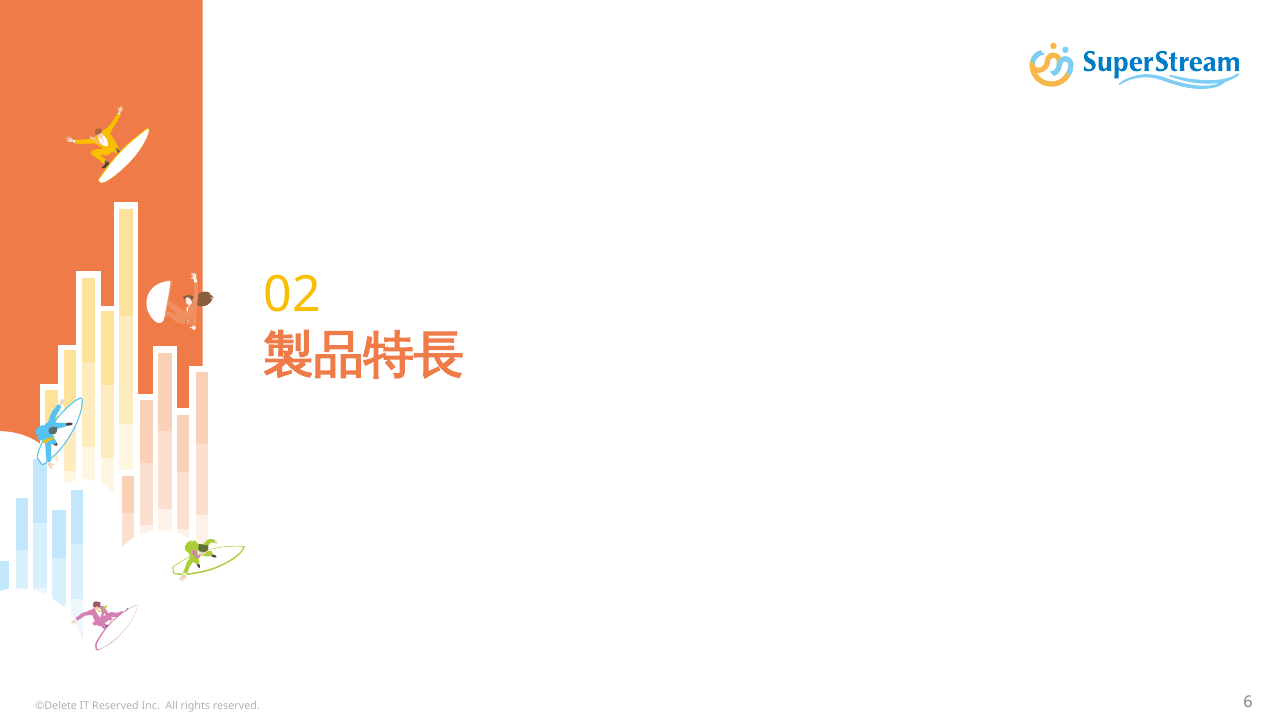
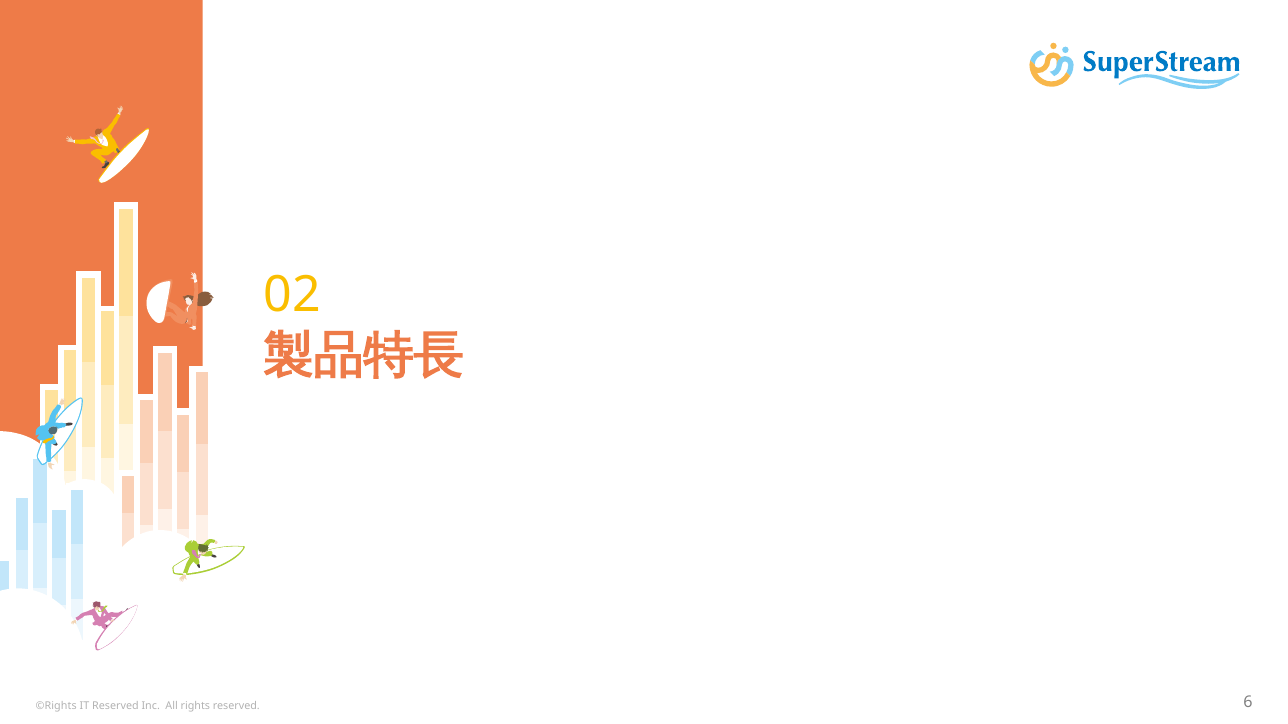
©Delete: ©Delete -> ©Rights
